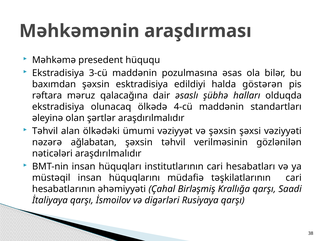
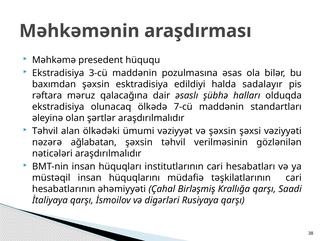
göstərən: göstərən -> sadalayır
4-cü: 4-cü -> 7-cü
